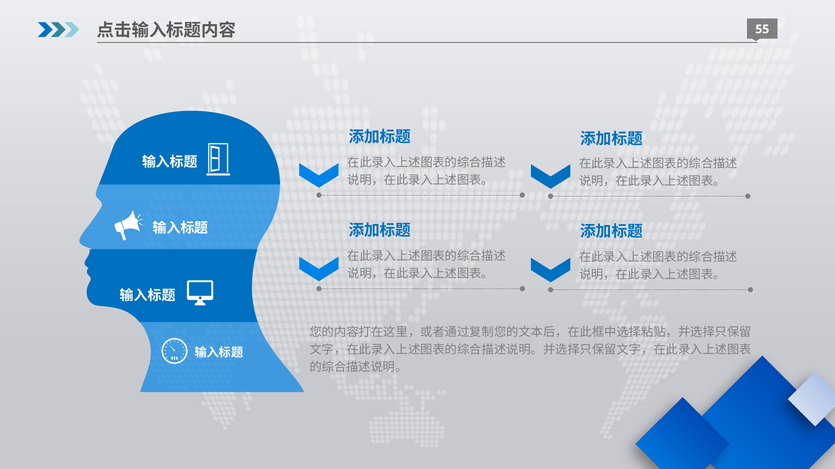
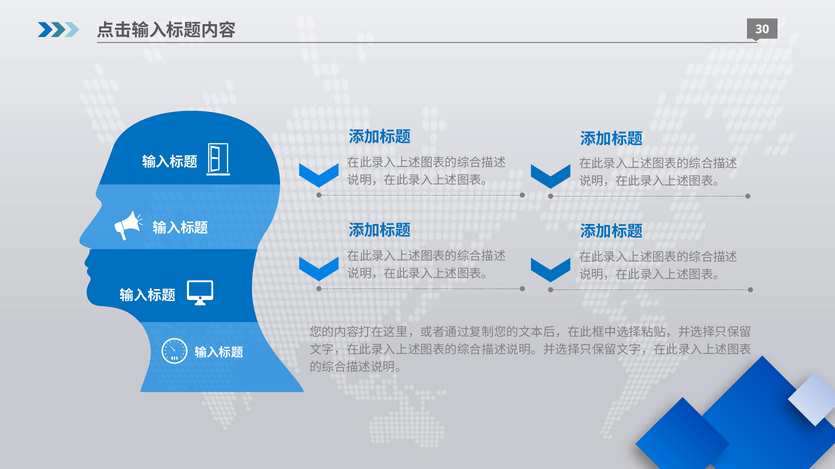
55: 55 -> 30
